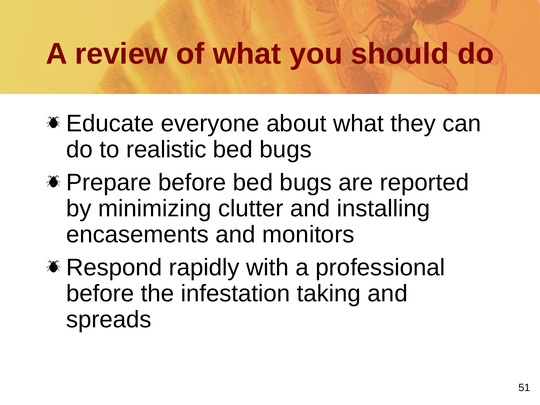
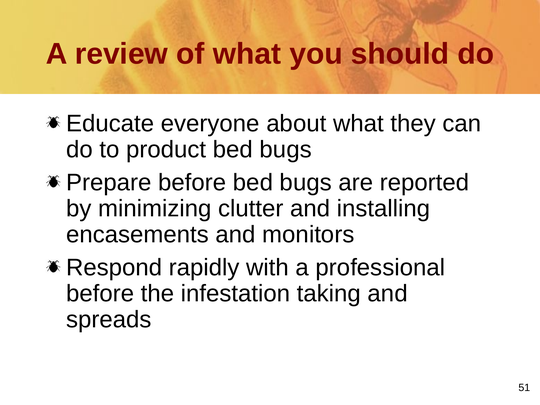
realistic: realistic -> product
